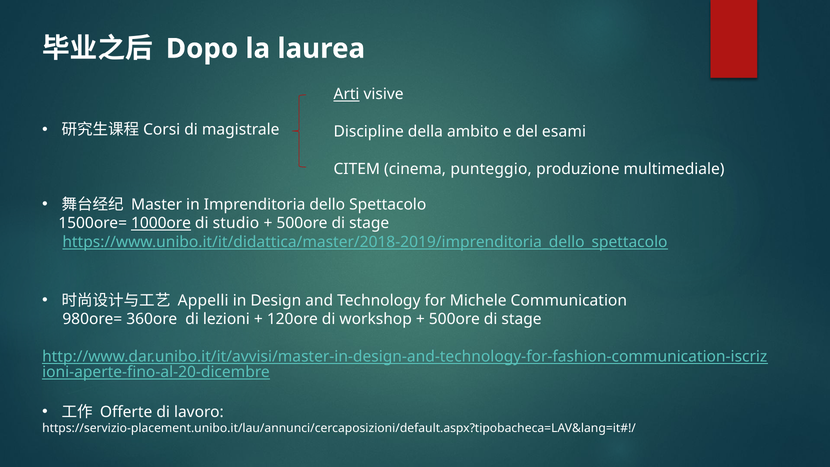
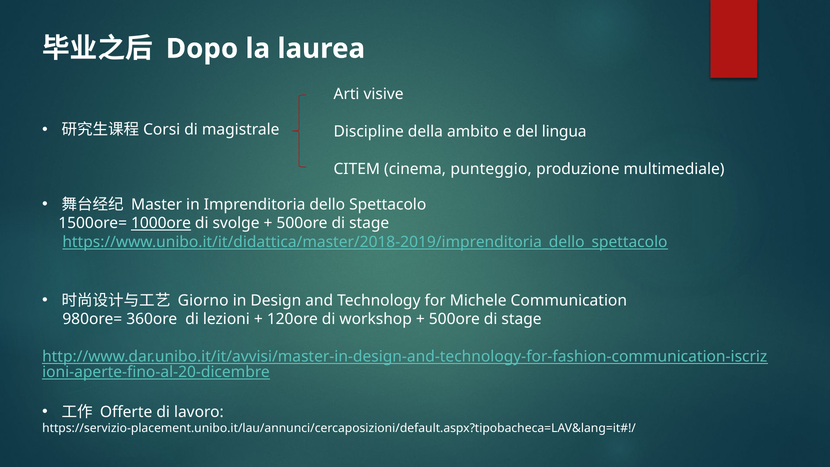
Arti underline: present -> none
esami: esami -> lingua
studio: studio -> svolge
Appelli: Appelli -> Giorno
